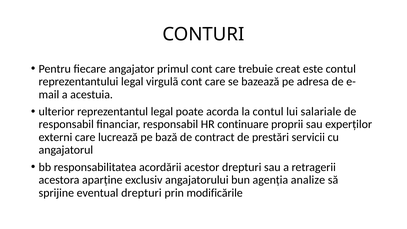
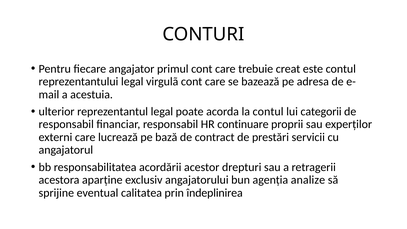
salariale: salariale -> categorii
eventual drepturi: drepturi -> calitatea
modificările: modificările -> îndeplinirea
